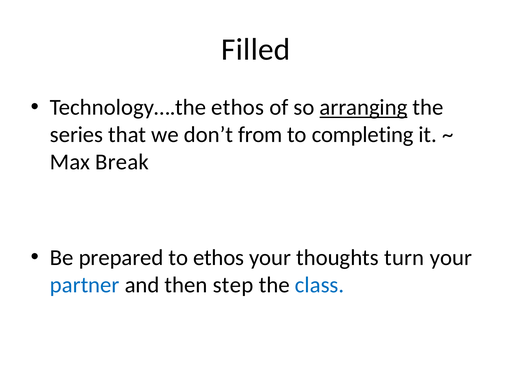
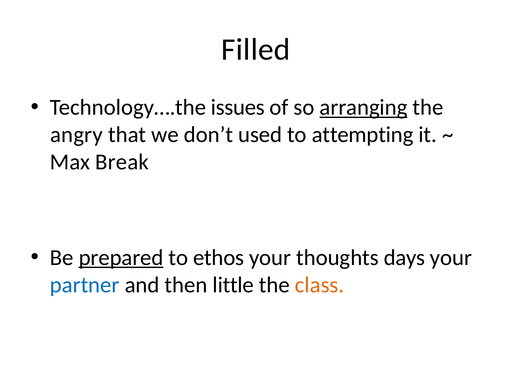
Technology….the ethos: ethos -> issues
series: series -> angry
from: from -> used
completing: completing -> attempting
prepared underline: none -> present
turn: turn -> days
step: step -> little
class colour: blue -> orange
